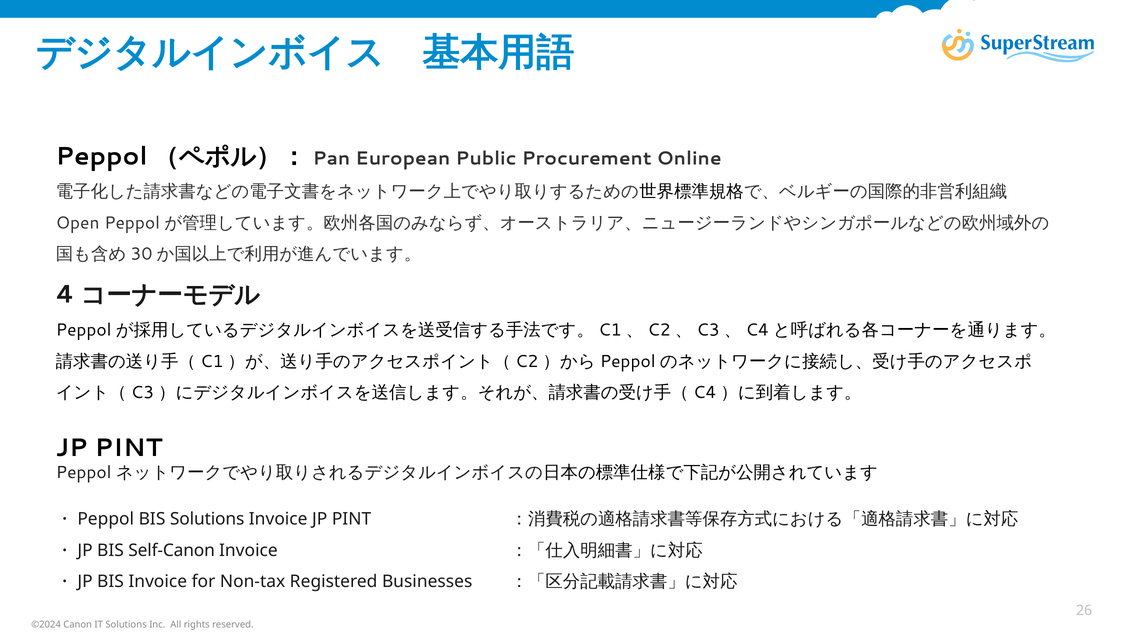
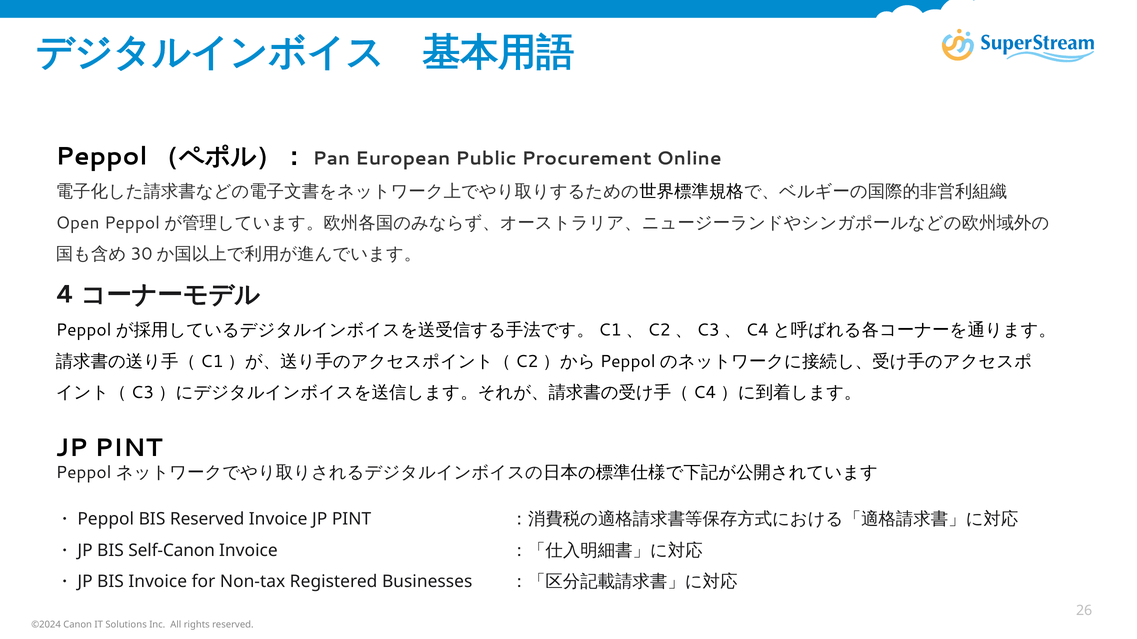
BIS Solutions: Solutions -> Reserved
